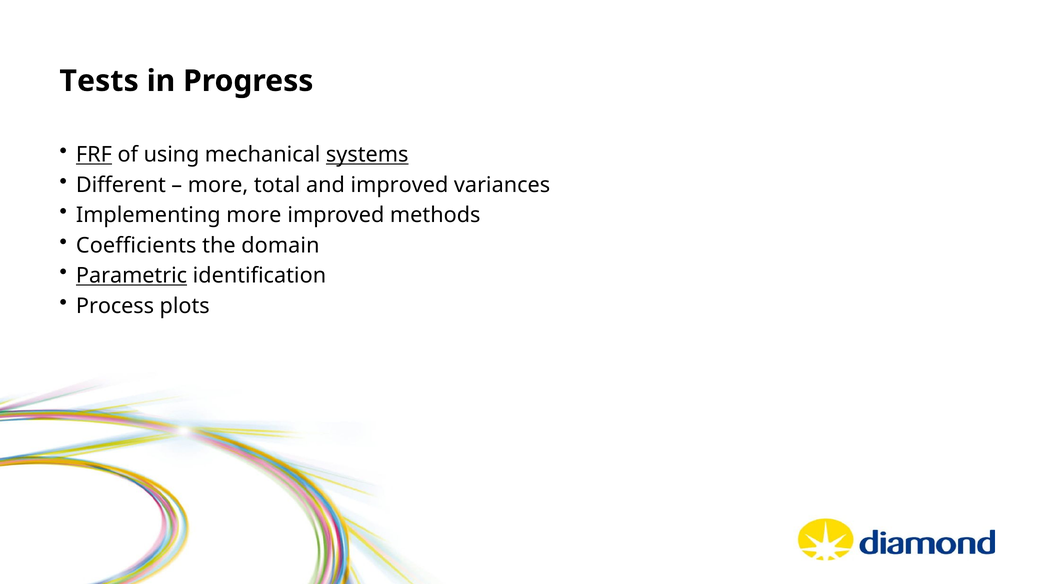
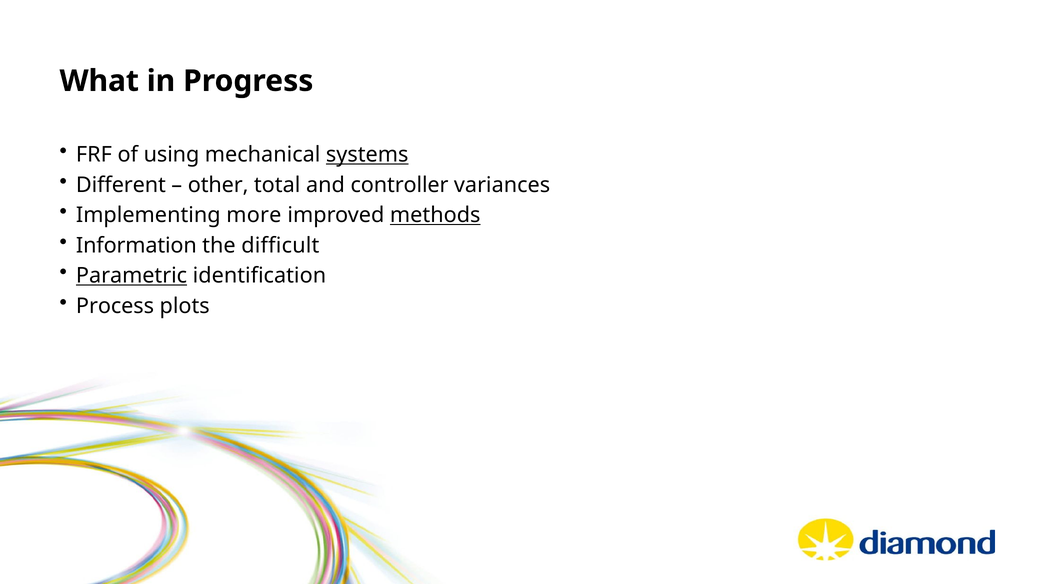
Tests: Tests -> What
FRF underline: present -> none
more at (218, 185): more -> other
and improved: improved -> controller
methods underline: none -> present
Coefficients: Coefficients -> Information
domain: domain -> difficult
